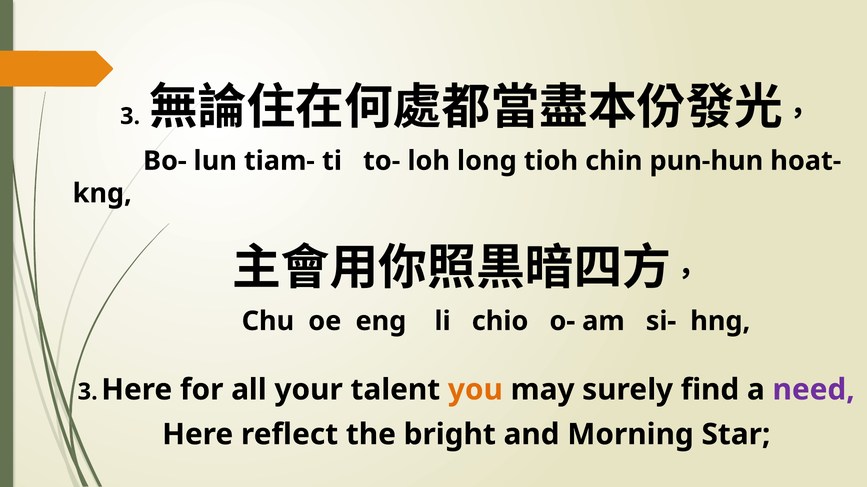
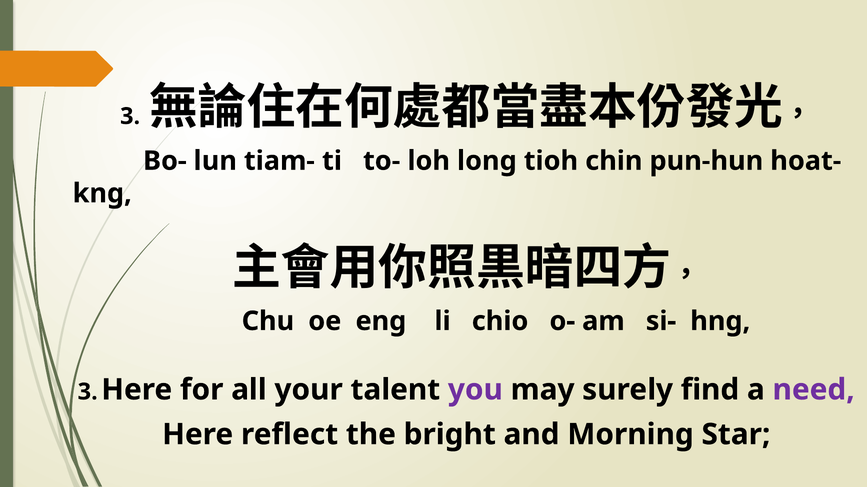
you colour: orange -> purple
